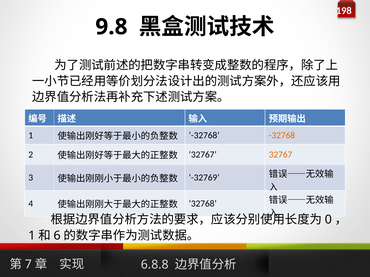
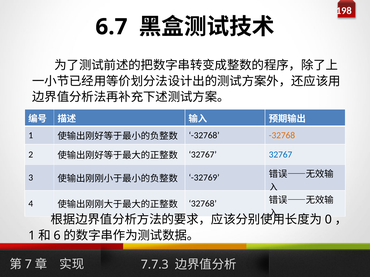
9.8: 9.8 -> 6.7
32767 at (280, 155) colour: orange -> blue
6.8.8: 6.8.8 -> 7.7.3
